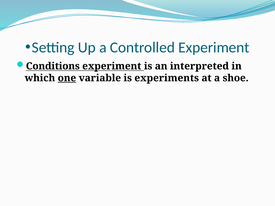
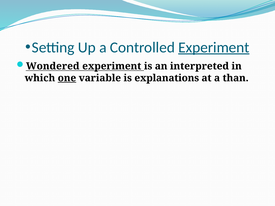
Experiment at (214, 47) underline: none -> present
Conditions: Conditions -> Wondered
experiments: experiments -> explanations
shoe: shoe -> than
